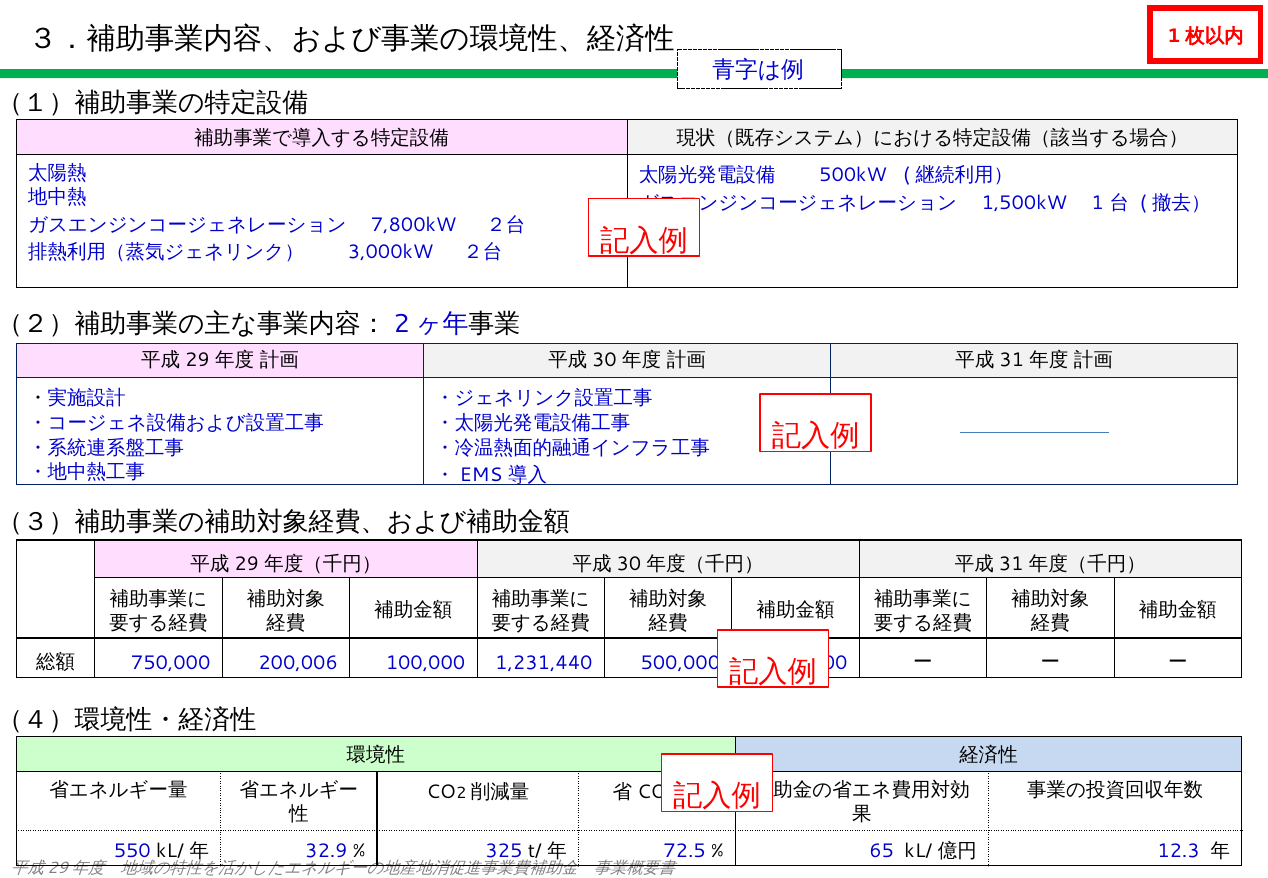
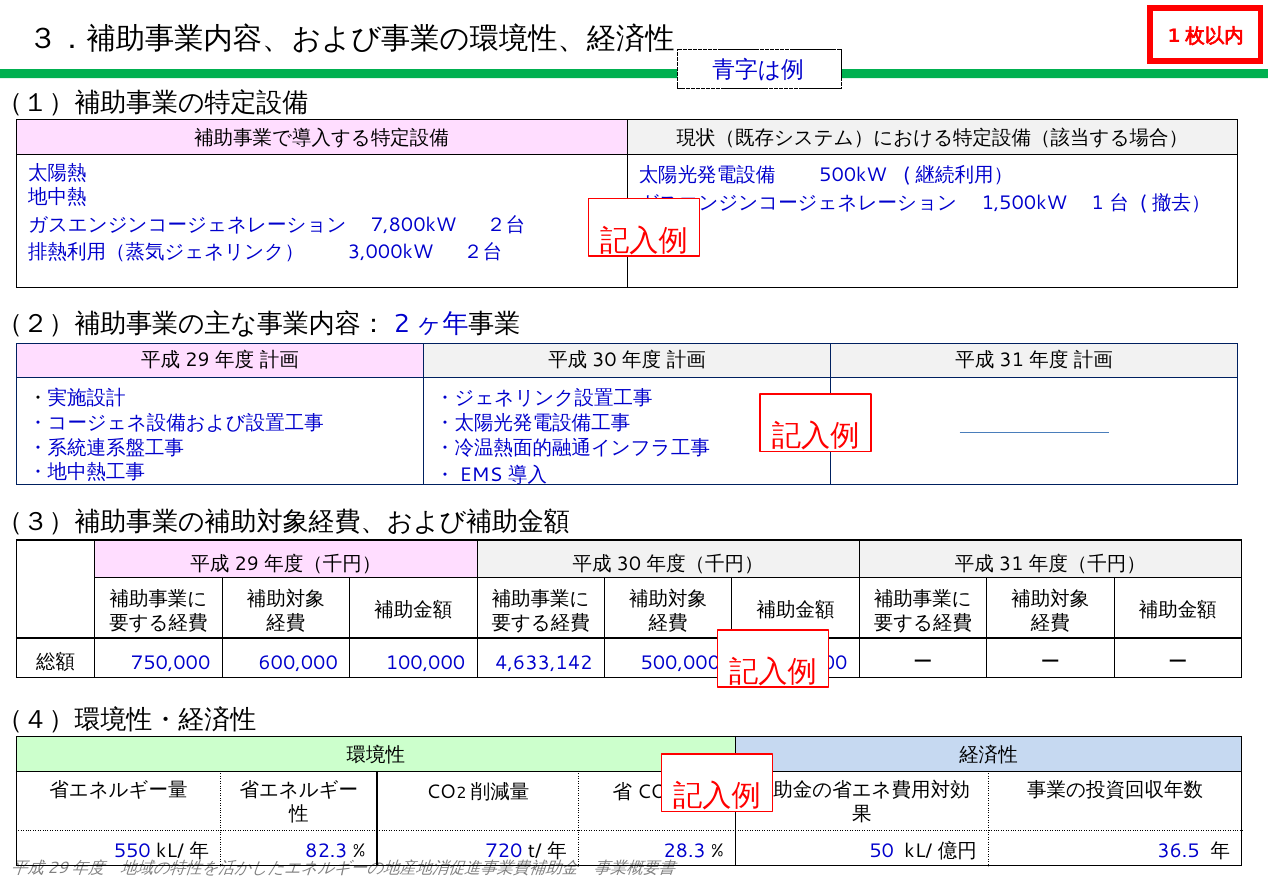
200,006: 200,006 -> 600,000
1,231,440: 1,231,440 -> 4,633,142
32.9: 32.9 -> 82.3
325: 325 -> 720
72.5: 72.5 -> 28.3
65: 65 -> 50
12.3: 12.3 -> 36.5
